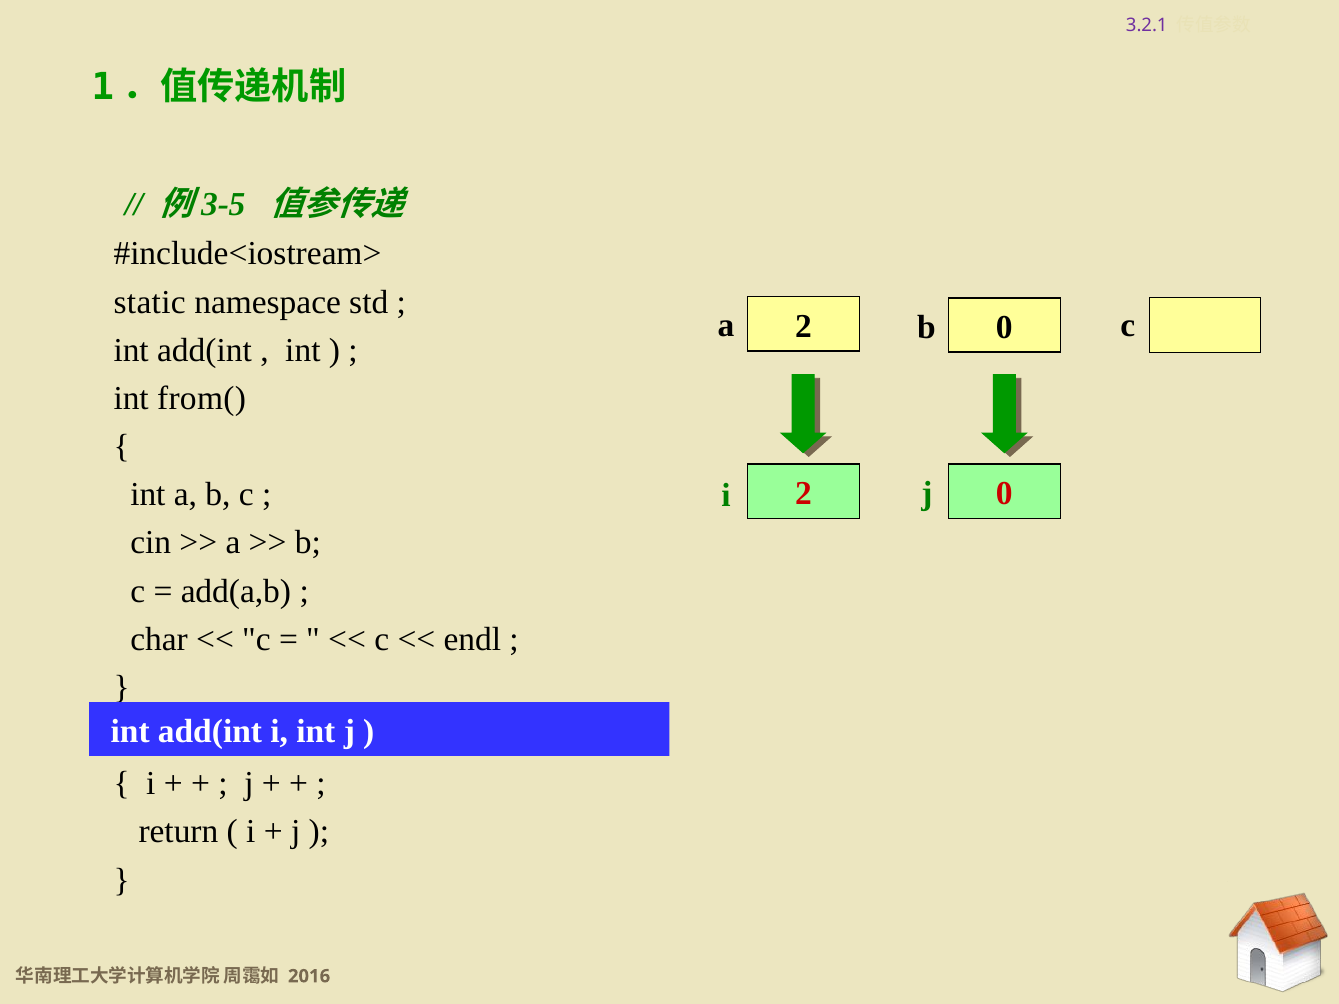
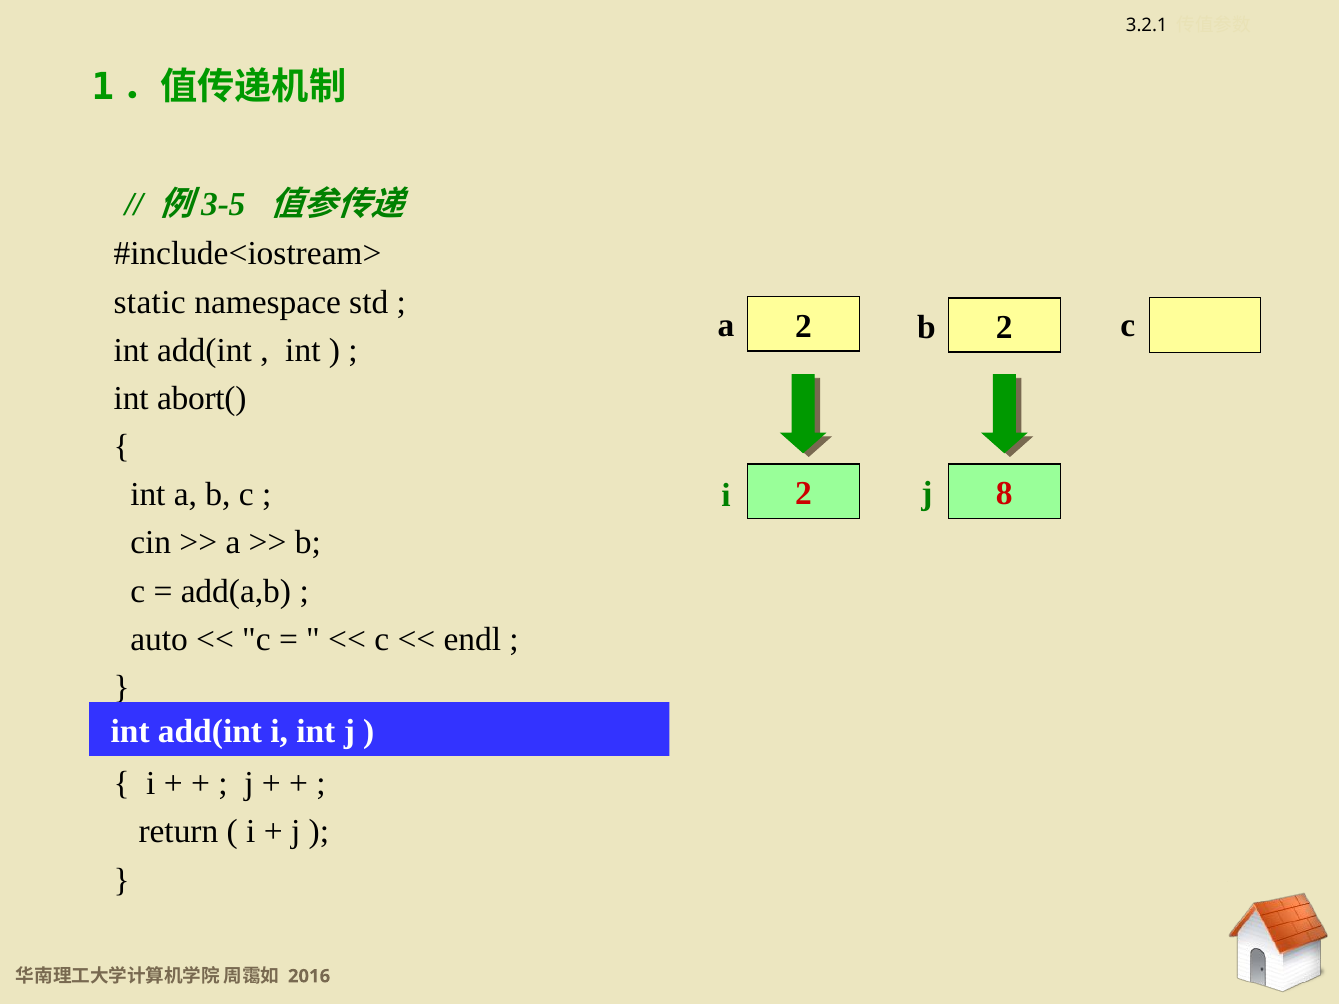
3.2.1 colour: purple -> black
0 at (1004, 327): 0 -> 2
from(: from( -> abort(
0 at (1004, 494): 0 -> 8
char: char -> auto
